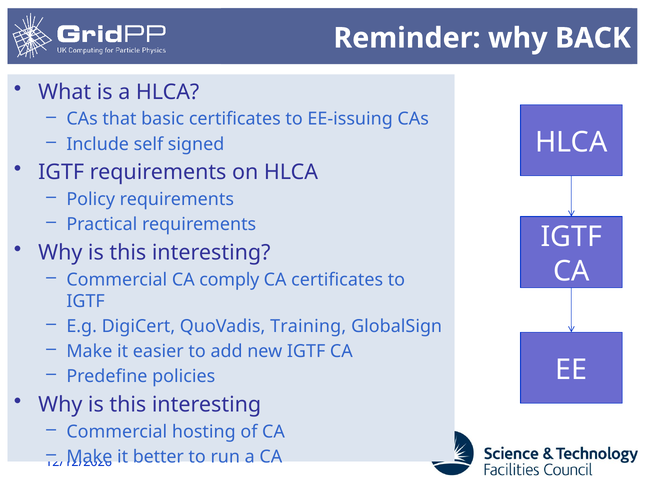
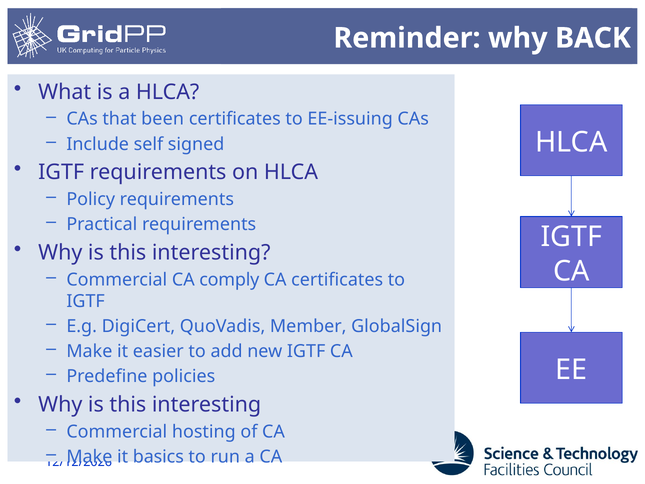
basic: basic -> been
Training: Training -> Member
better: better -> basics
